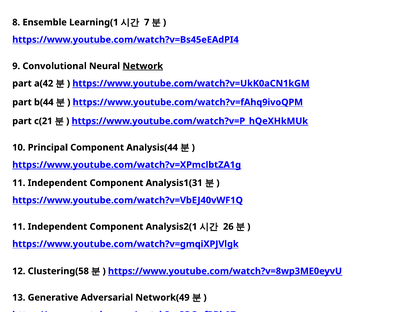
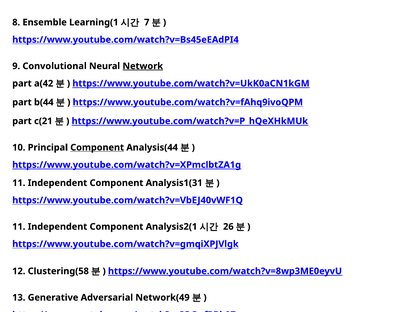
Component at (97, 147) underline: none -> present
